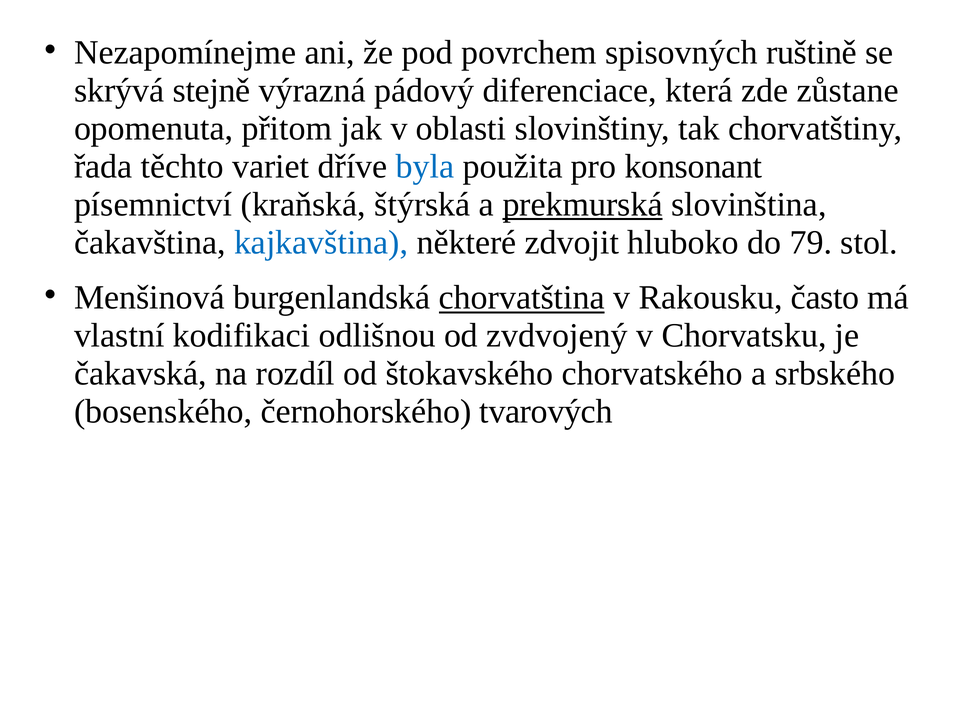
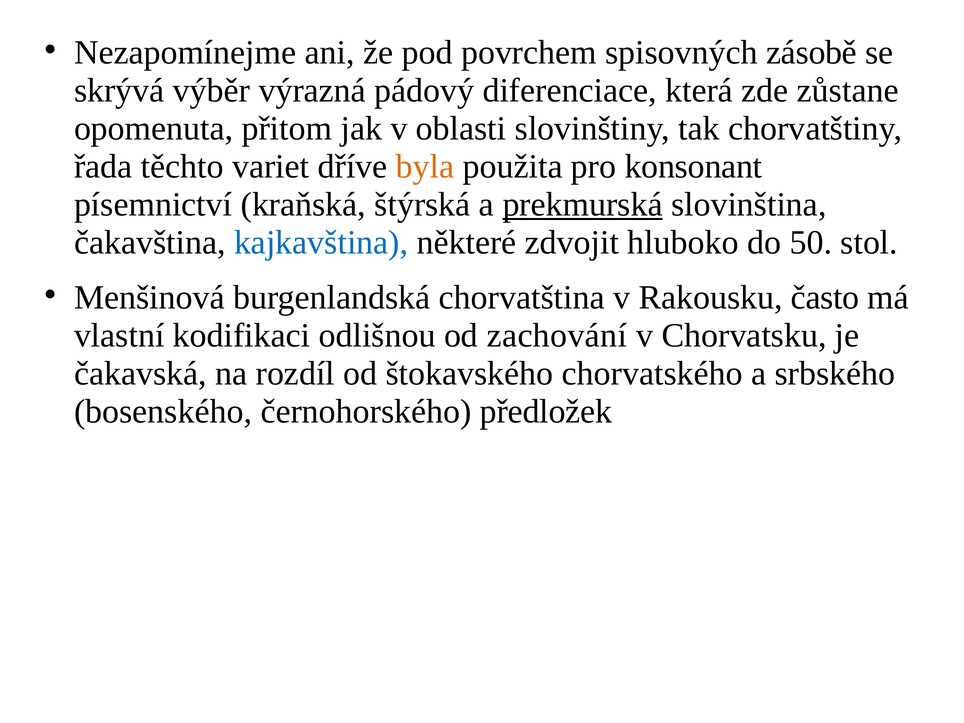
ruštině: ruštině -> zásobě
stejně: stejně -> výběr
byla colour: blue -> orange
79: 79 -> 50
chorvatština underline: present -> none
zvdvojený: zvdvojený -> zachování
tvarových: tvarových -> předložek
